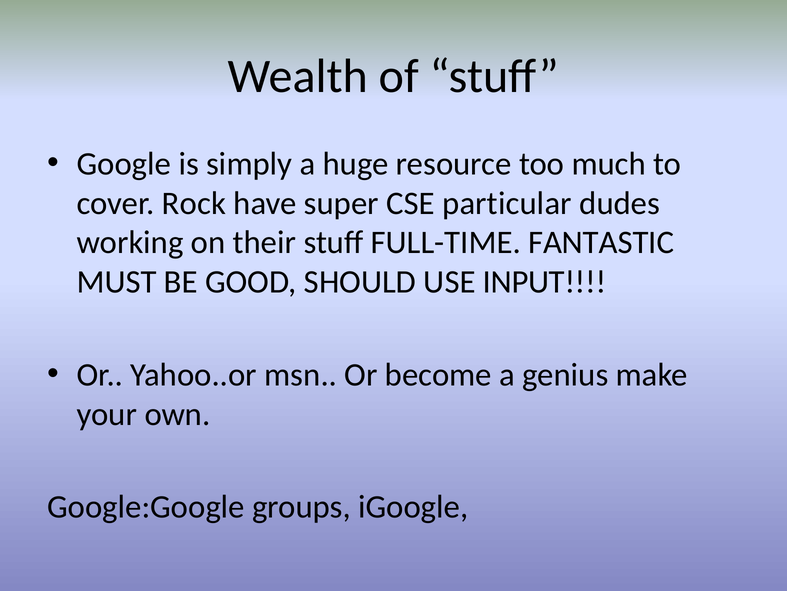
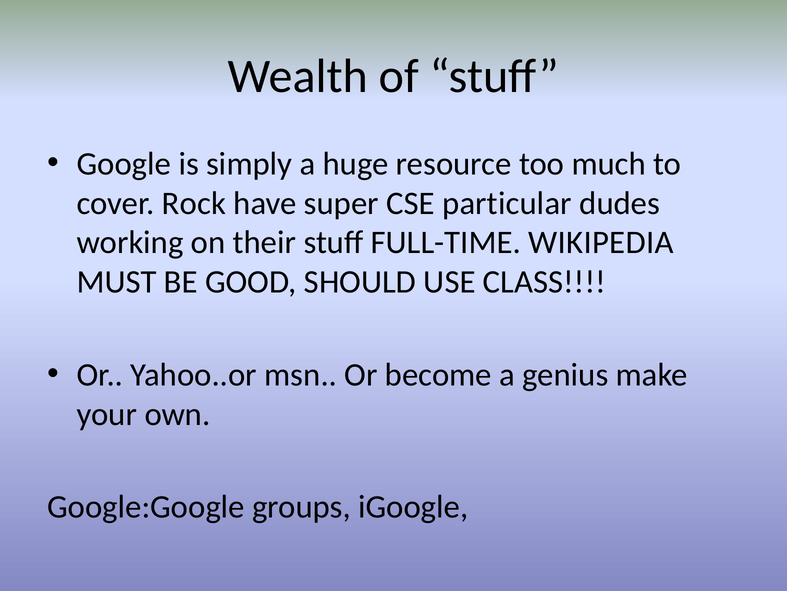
FANTASTIC: FANTASTIC -> WIKIPEDIA
INPUT: INPUT -> CLASS
